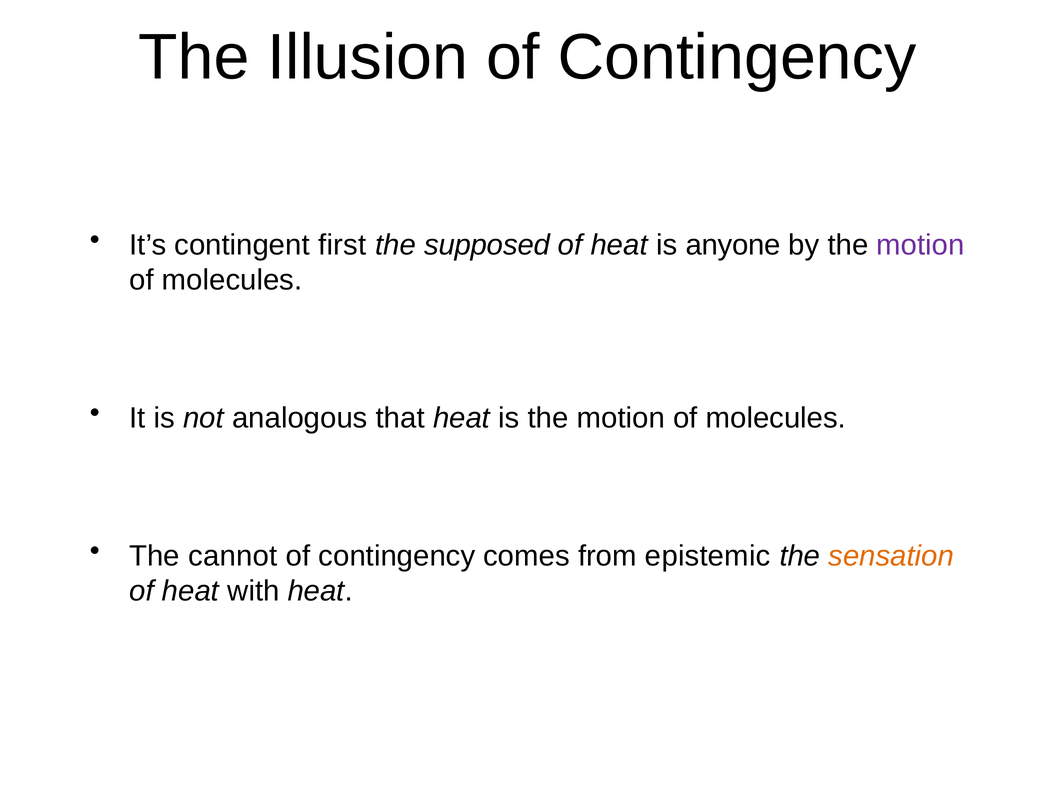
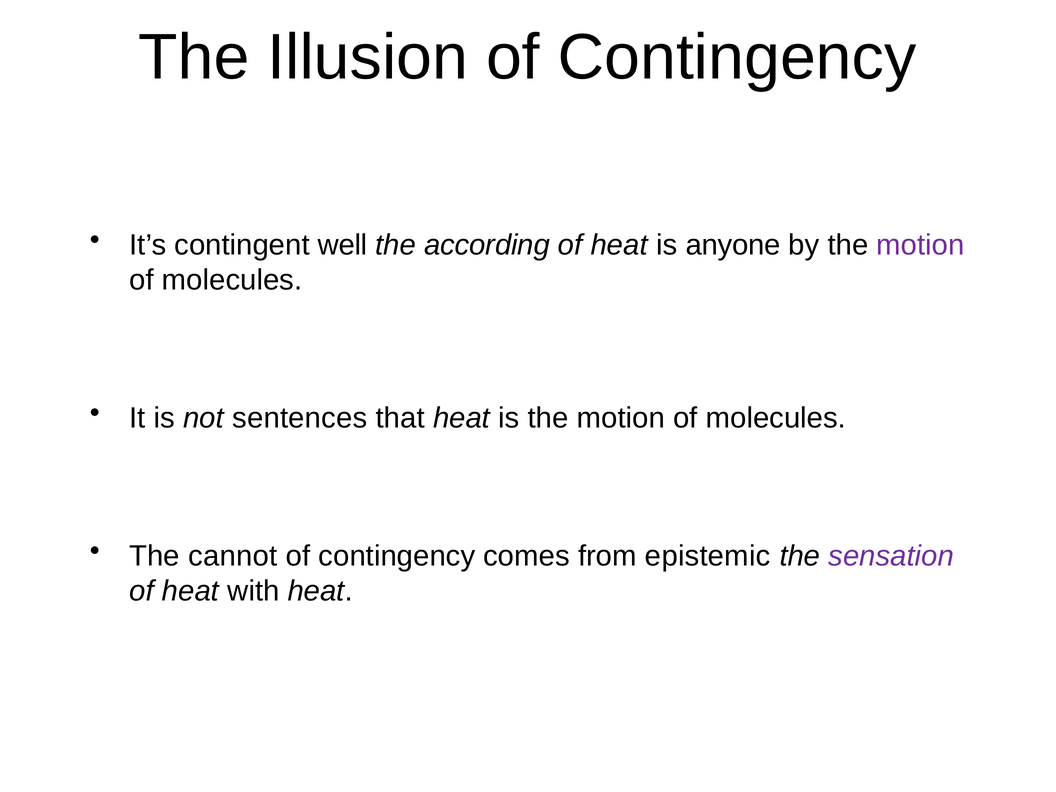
first: first -> well
supposed: supposed -> according
analogous: analogous -> sentences
sensation colour: orange -> purple
